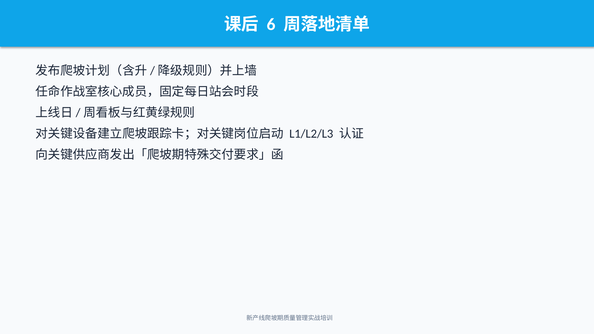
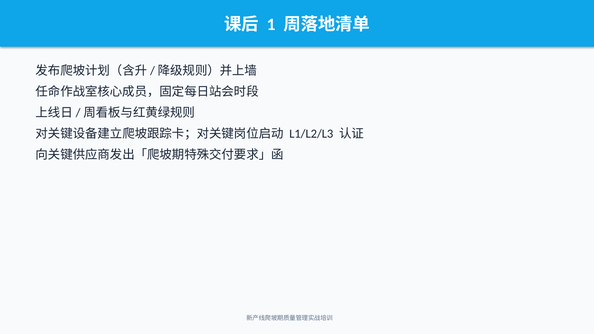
6: 6 -> 1
